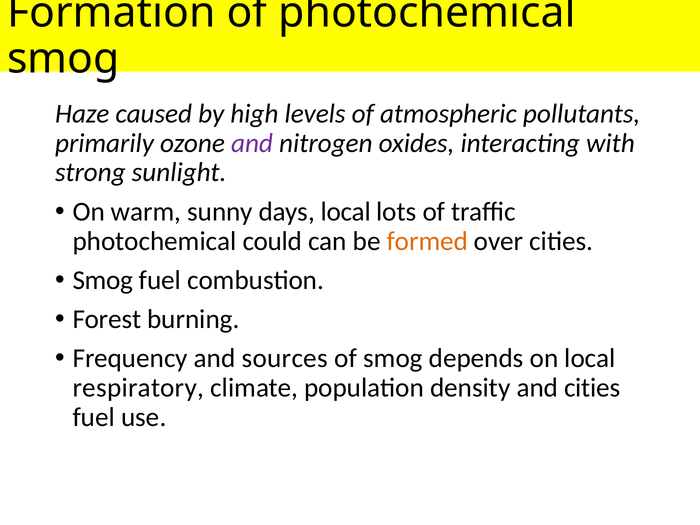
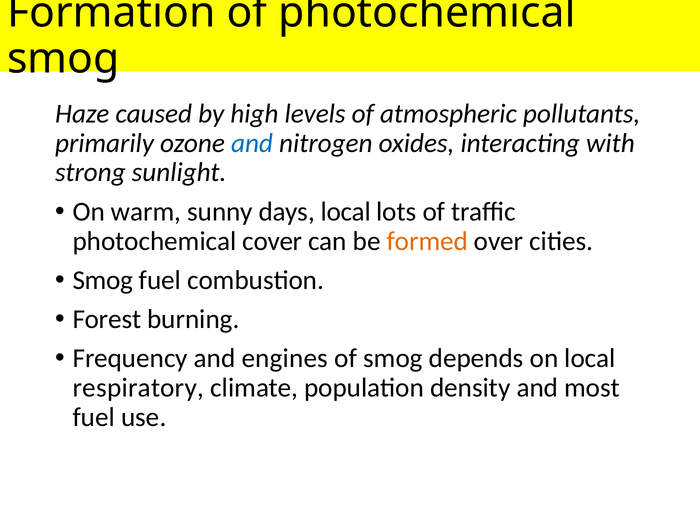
and at (252, 143) colour: purple -> blue
could: could -> cover
sources: sources -> engines
and cities: cities -> most
